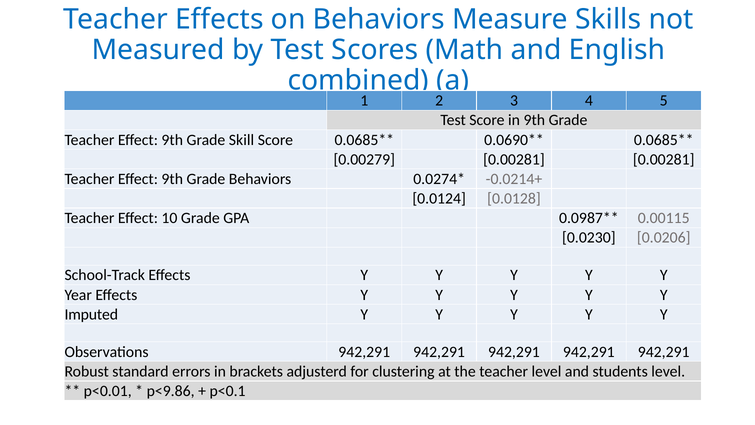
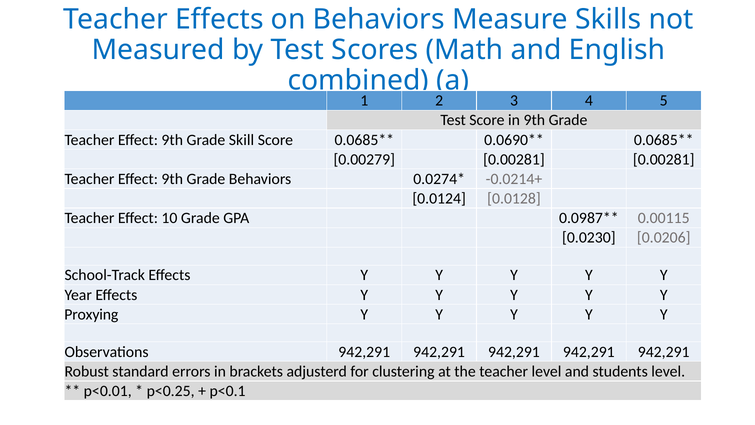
Imputed: Imputed -> Proxying
p<9.86: p<9.86 -> p<0.25
